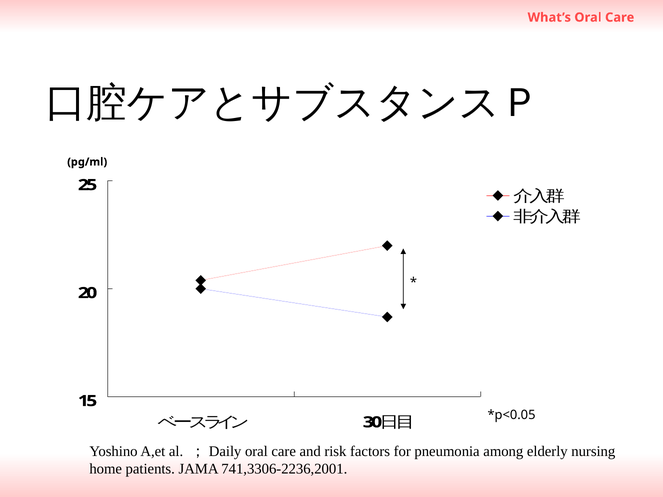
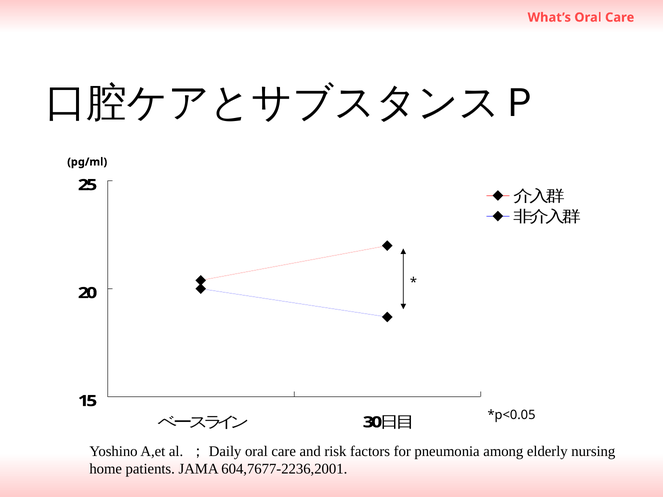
741,3306-2236,2001: 741,3306-2236,2001 -> 604,7677-2236,2001
